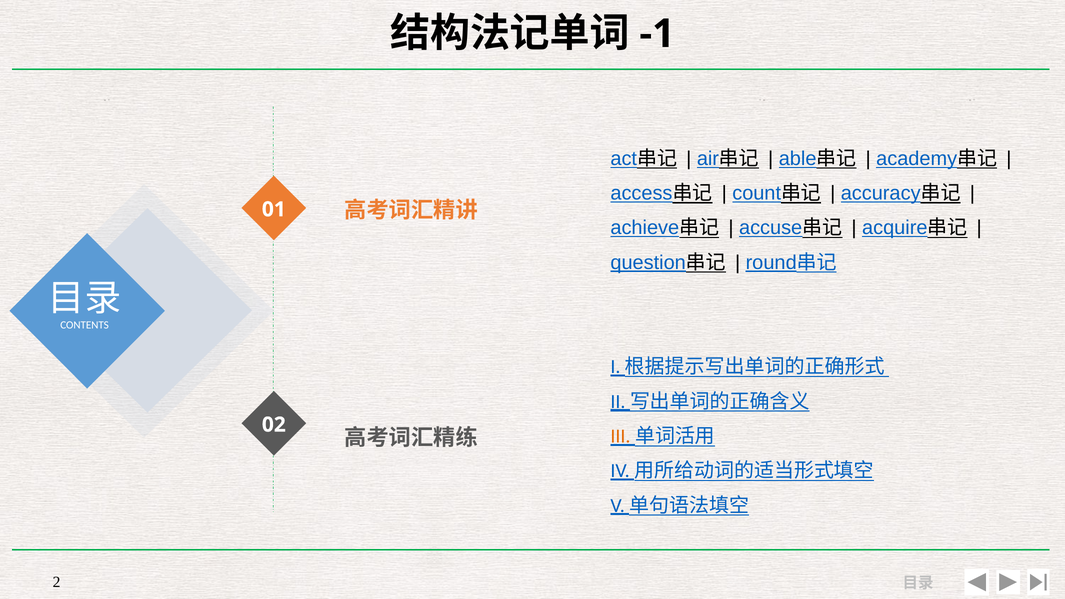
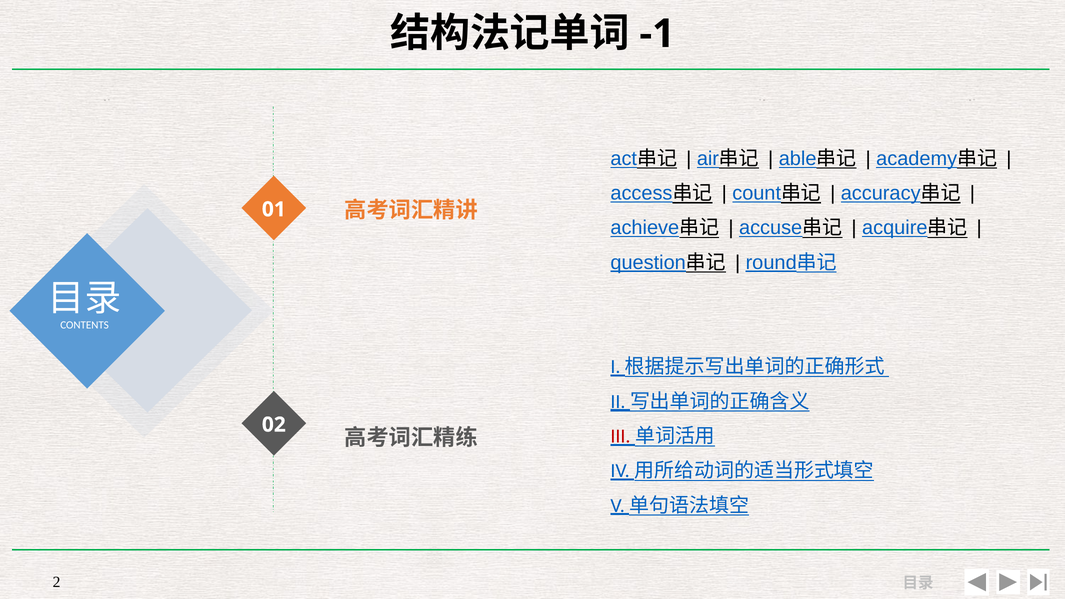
III colour: orange -> red
